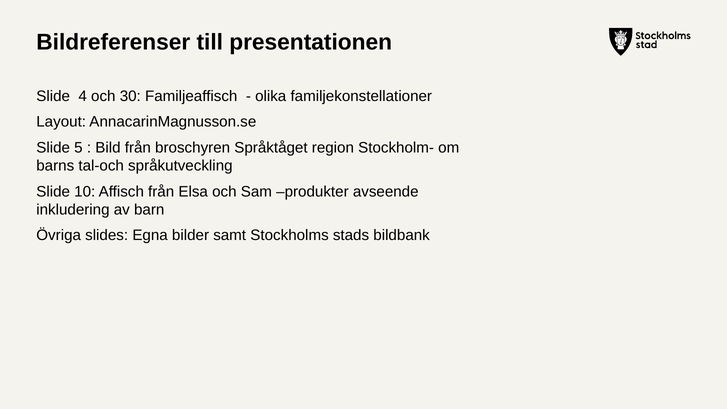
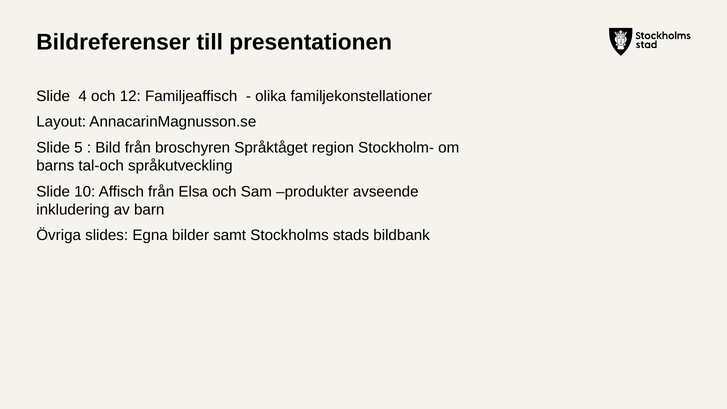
30: 30 -> 12
